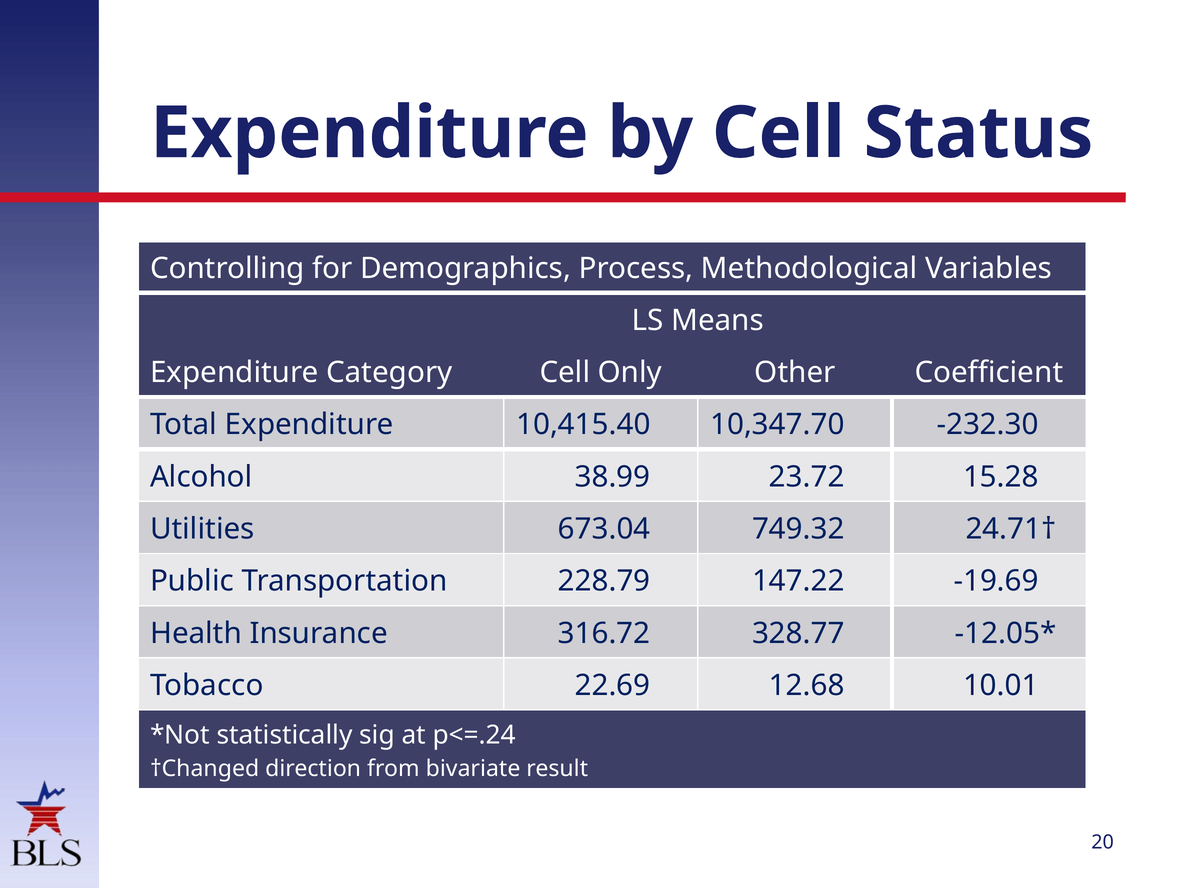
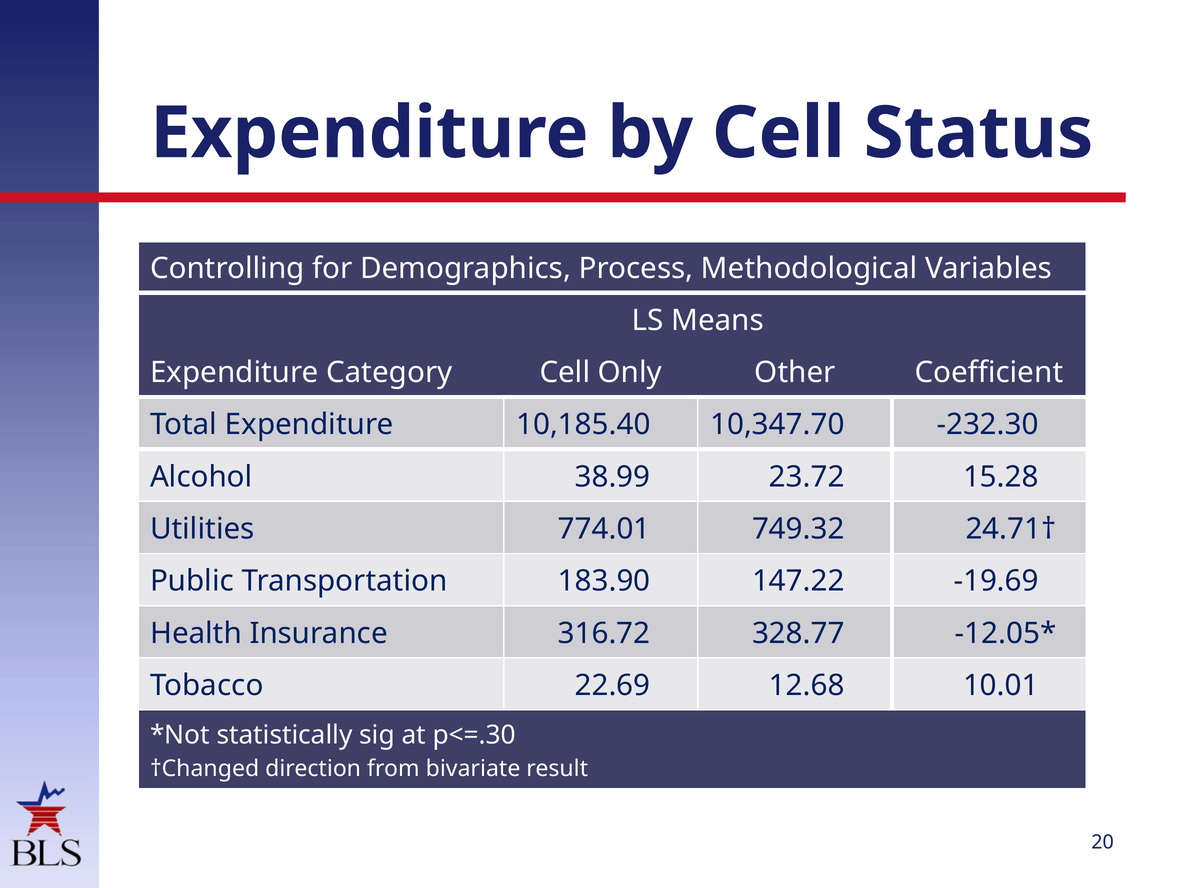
10,415.40: 10,415.40 -> 10,185.40
673.04: 673.04 -> 774.01
228.79: 228.79 -> 183.90
p<=.24: p<=.24 -> p<=.30
